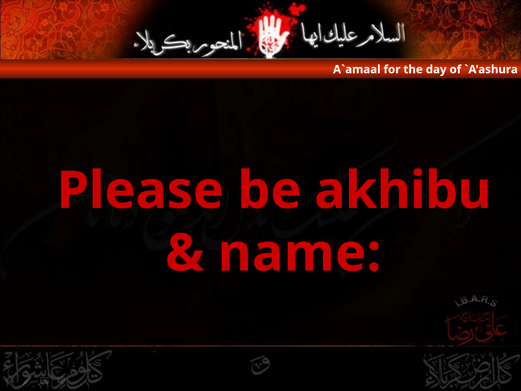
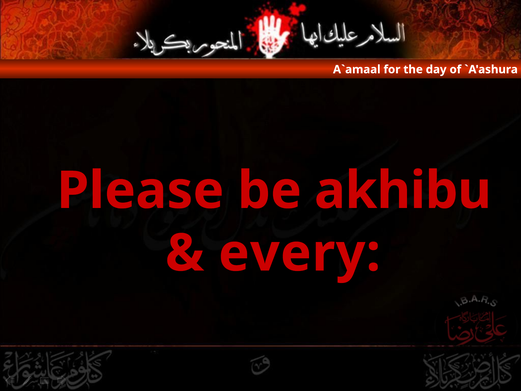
name: name -> every
